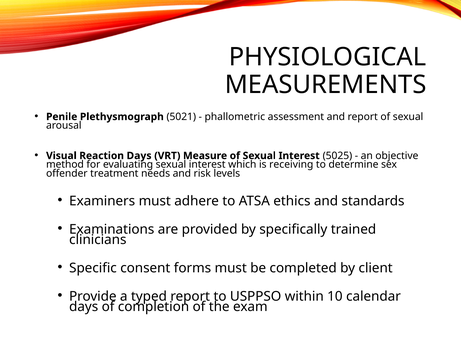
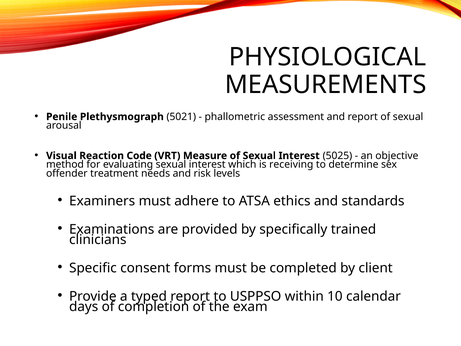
Reaction Days: Days -> Code
